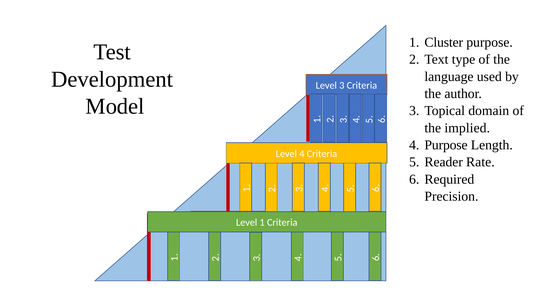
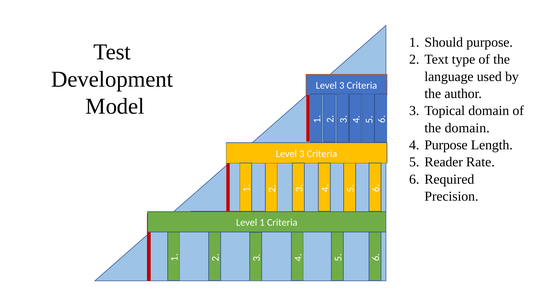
Cluster: Cluster -> Should
the implied: implied -> domain
4 at (302, 154): 4 -> 3
